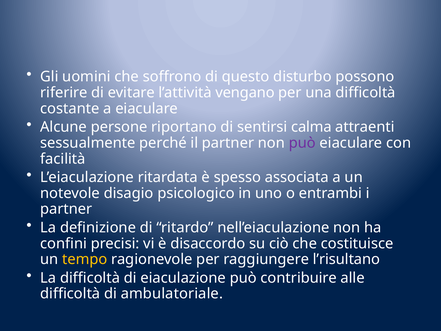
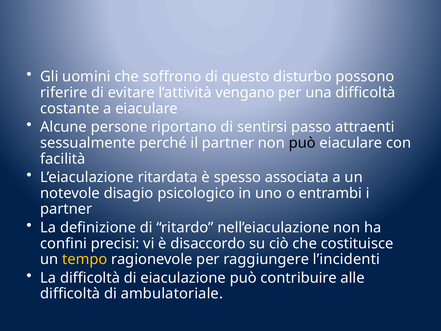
calma: calma -> passo
può at (302, 143) colour: purple -> black
l’risultano: l’risultano -> l’incidenti
